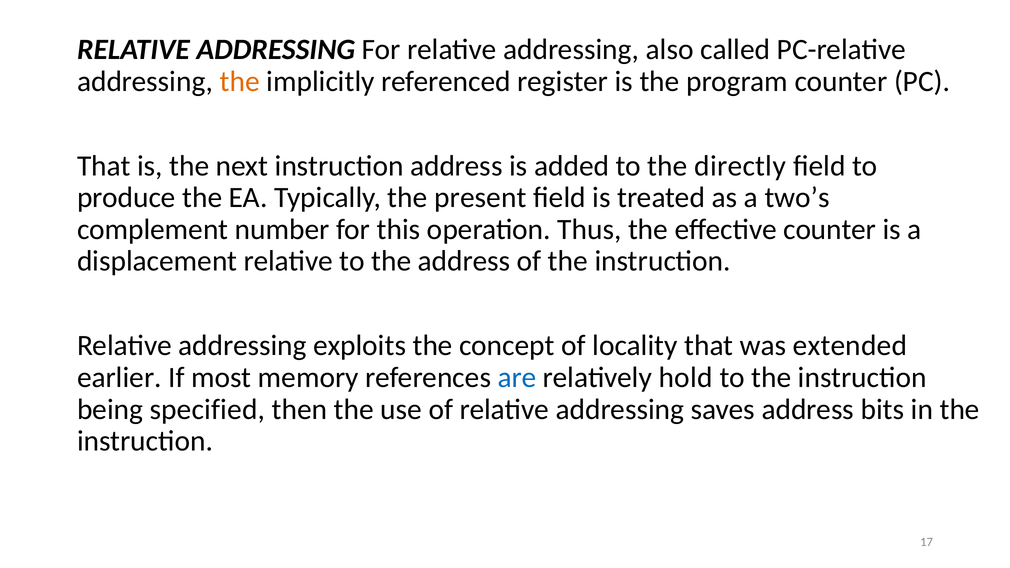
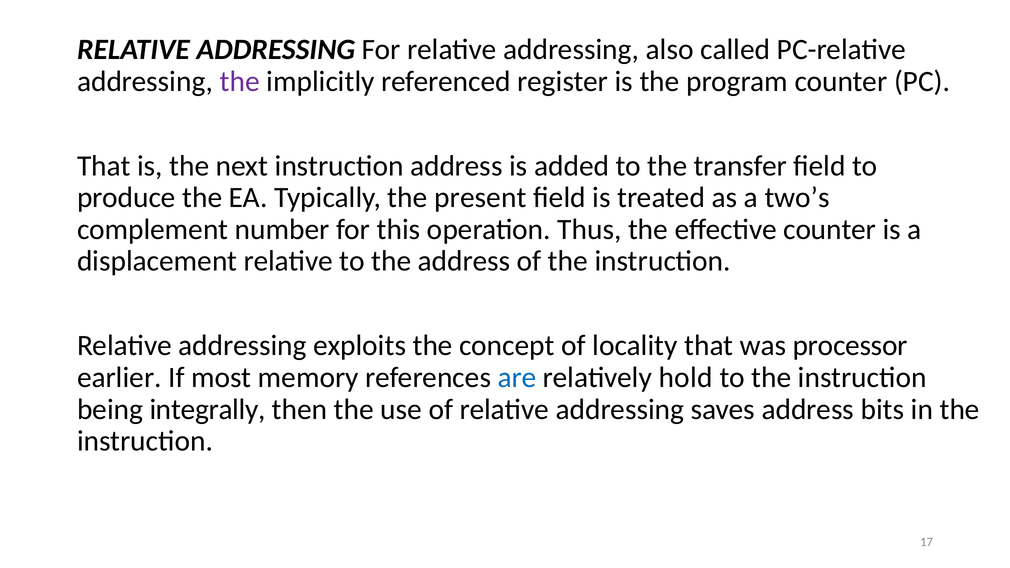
the at (240, 81) colour: orange -> purple
directly: directly -> transfer
extended: extended -> processor
specified: specified -> integrally
